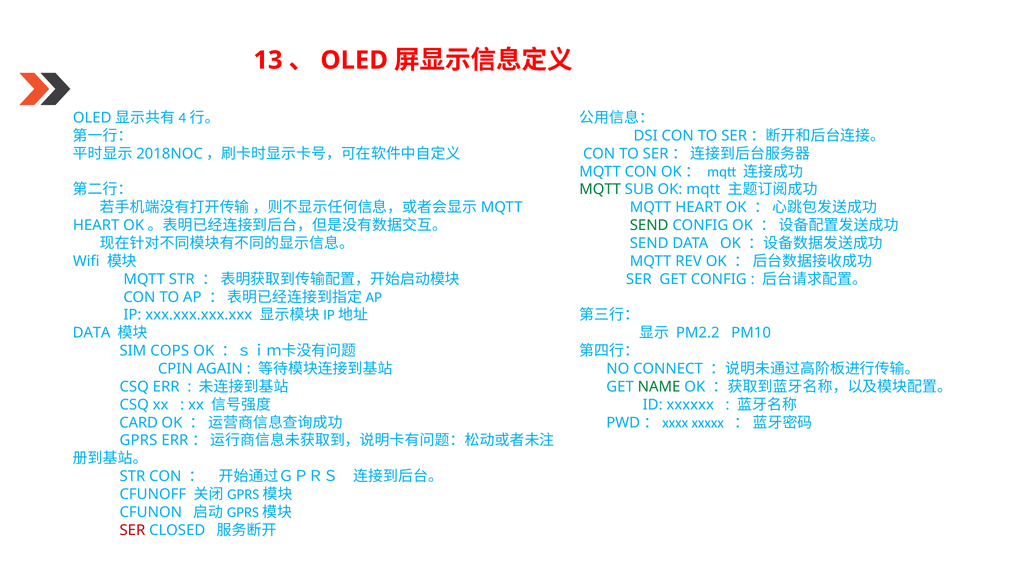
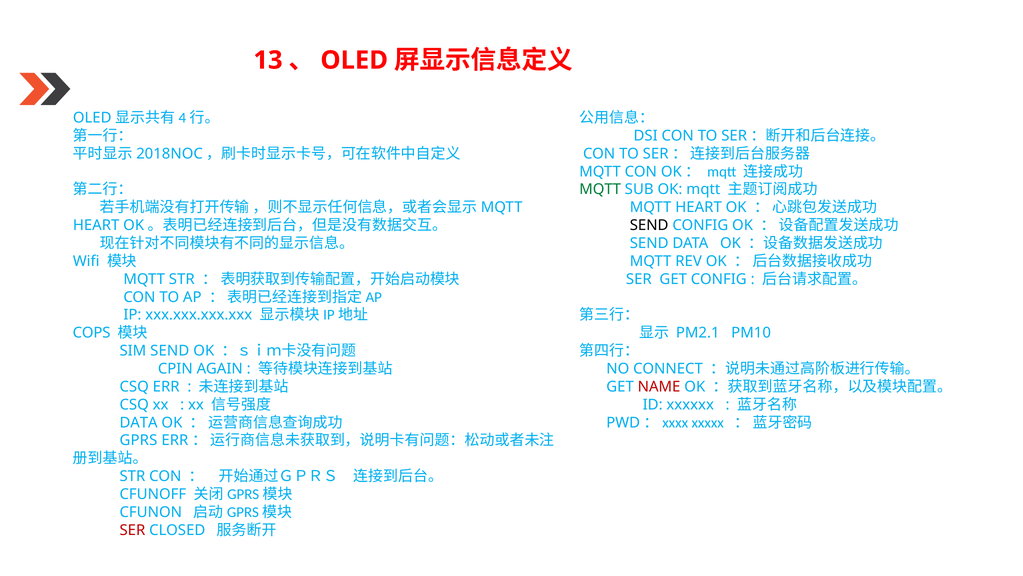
SEND at (649, 225) colour: green -> black
PM2.2: PM2.2 -> PM2.1
DATA at (92, 333): DATA -> COPS
SIM COPS: COPS -> SEND
NAME colour: green -> red
CARD at (139, 422): CARD -> DATA
